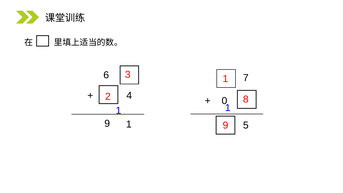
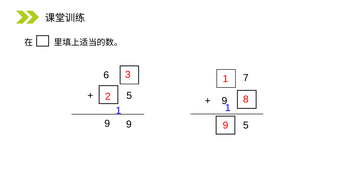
4 at (129, 95): 4 -> 5
0 at (224, 101): 0 -> 9
9 1: 1 -> 9
